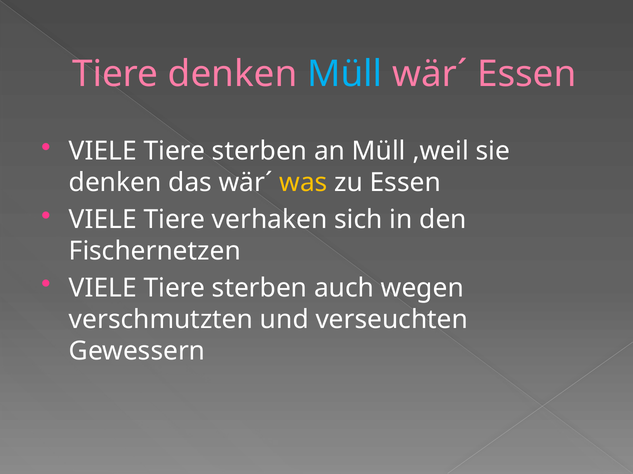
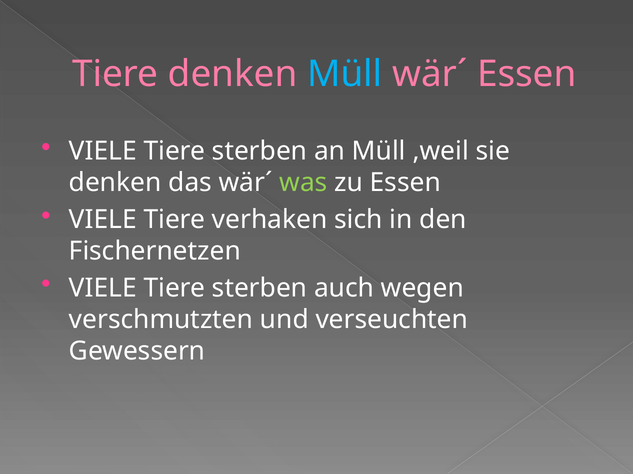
was colour: yellow -> light green
